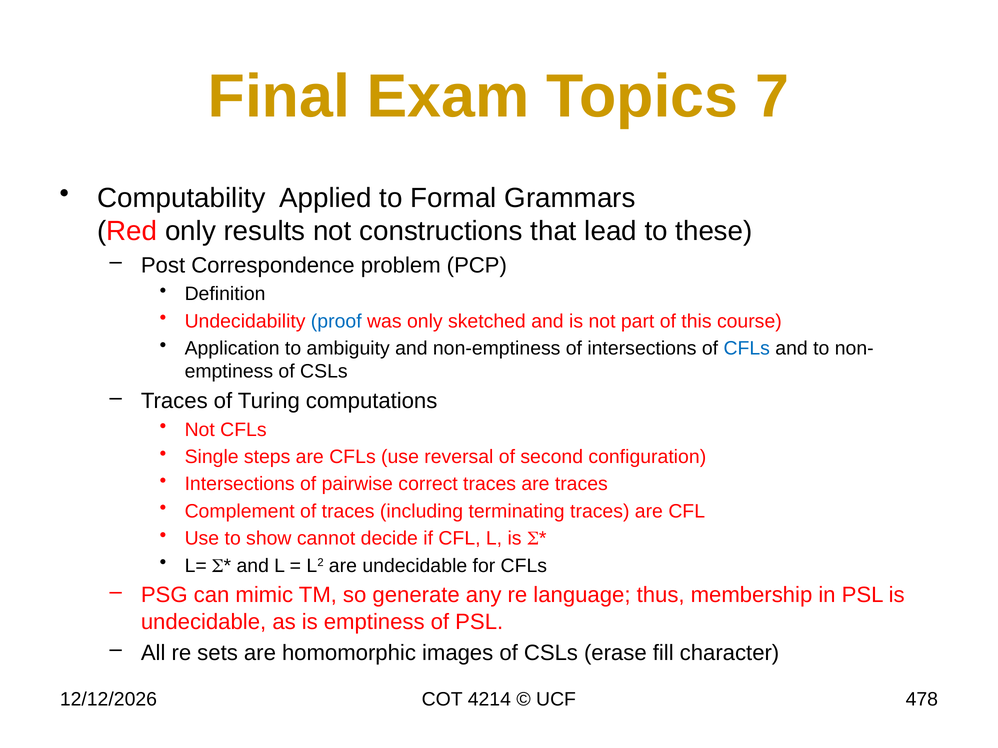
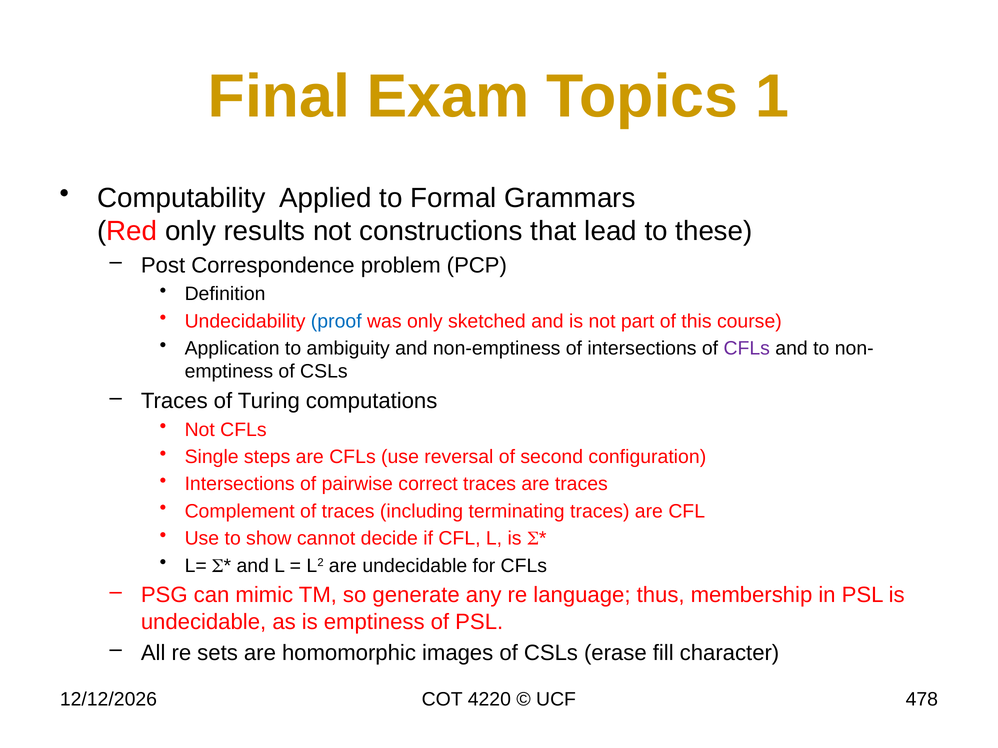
7: 7 -> 1
CFLs at (747, 349) colour: blue -> purple
4214: 4214 -> 4220
